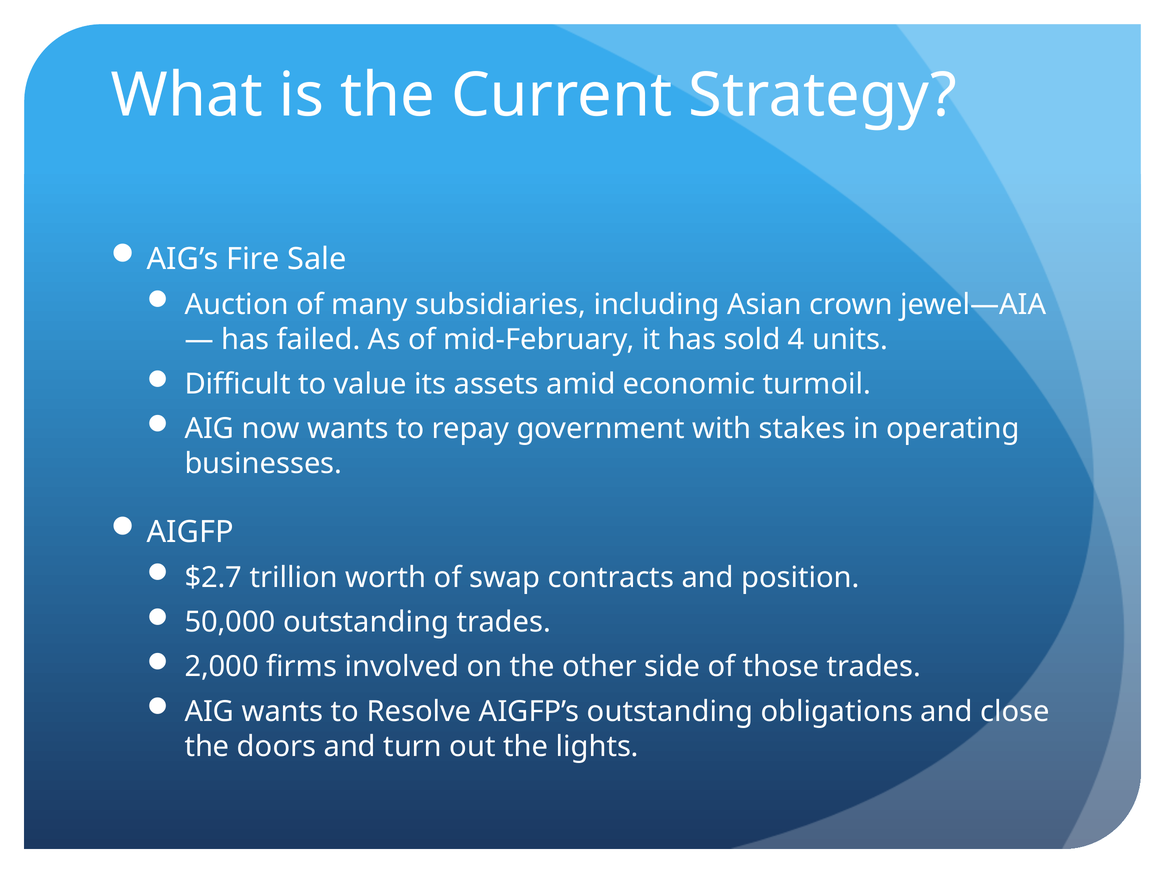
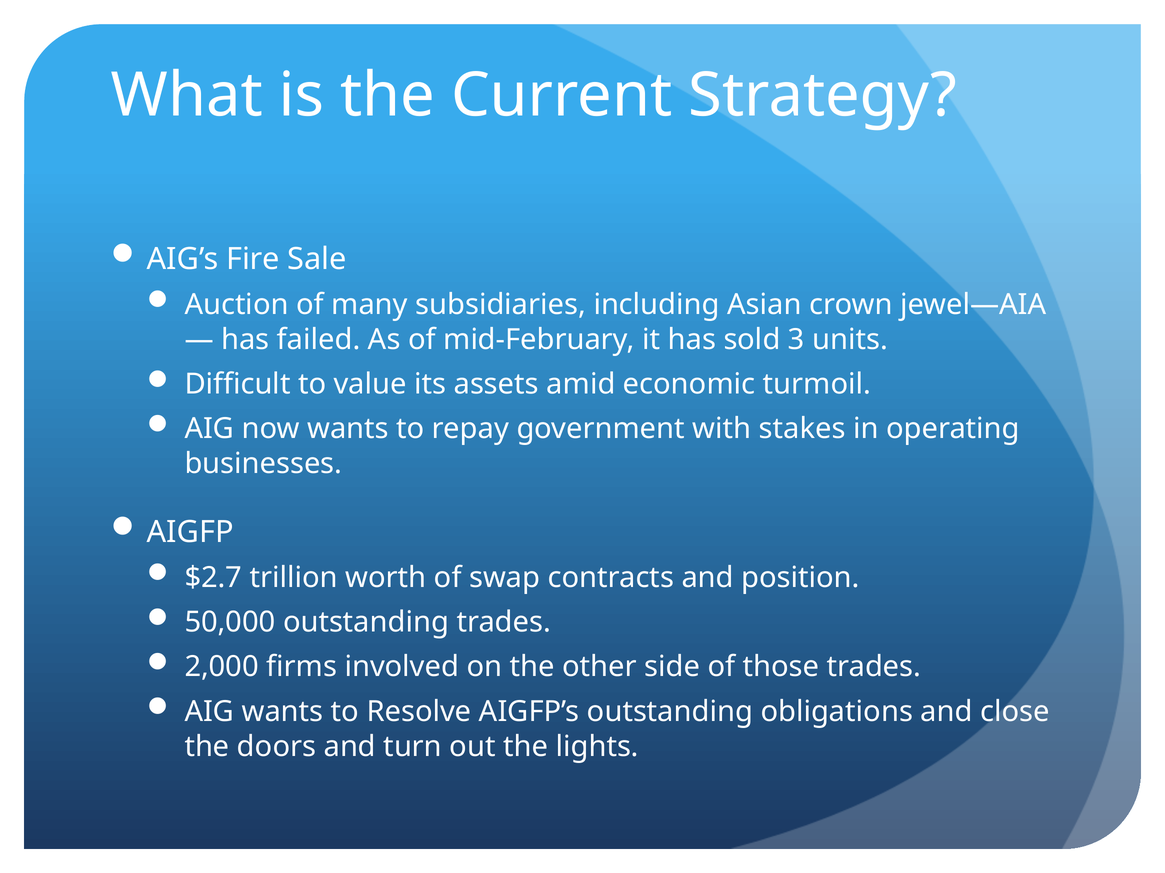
4: 4 -> 3
